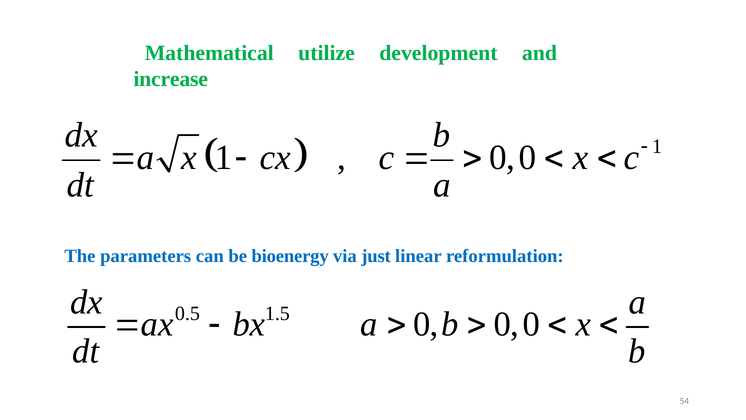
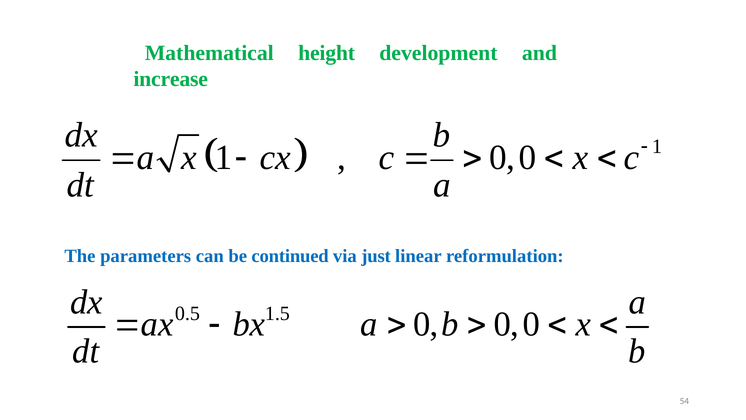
utilize: utilize -> height
bioenergy: bioenergy -> continued
